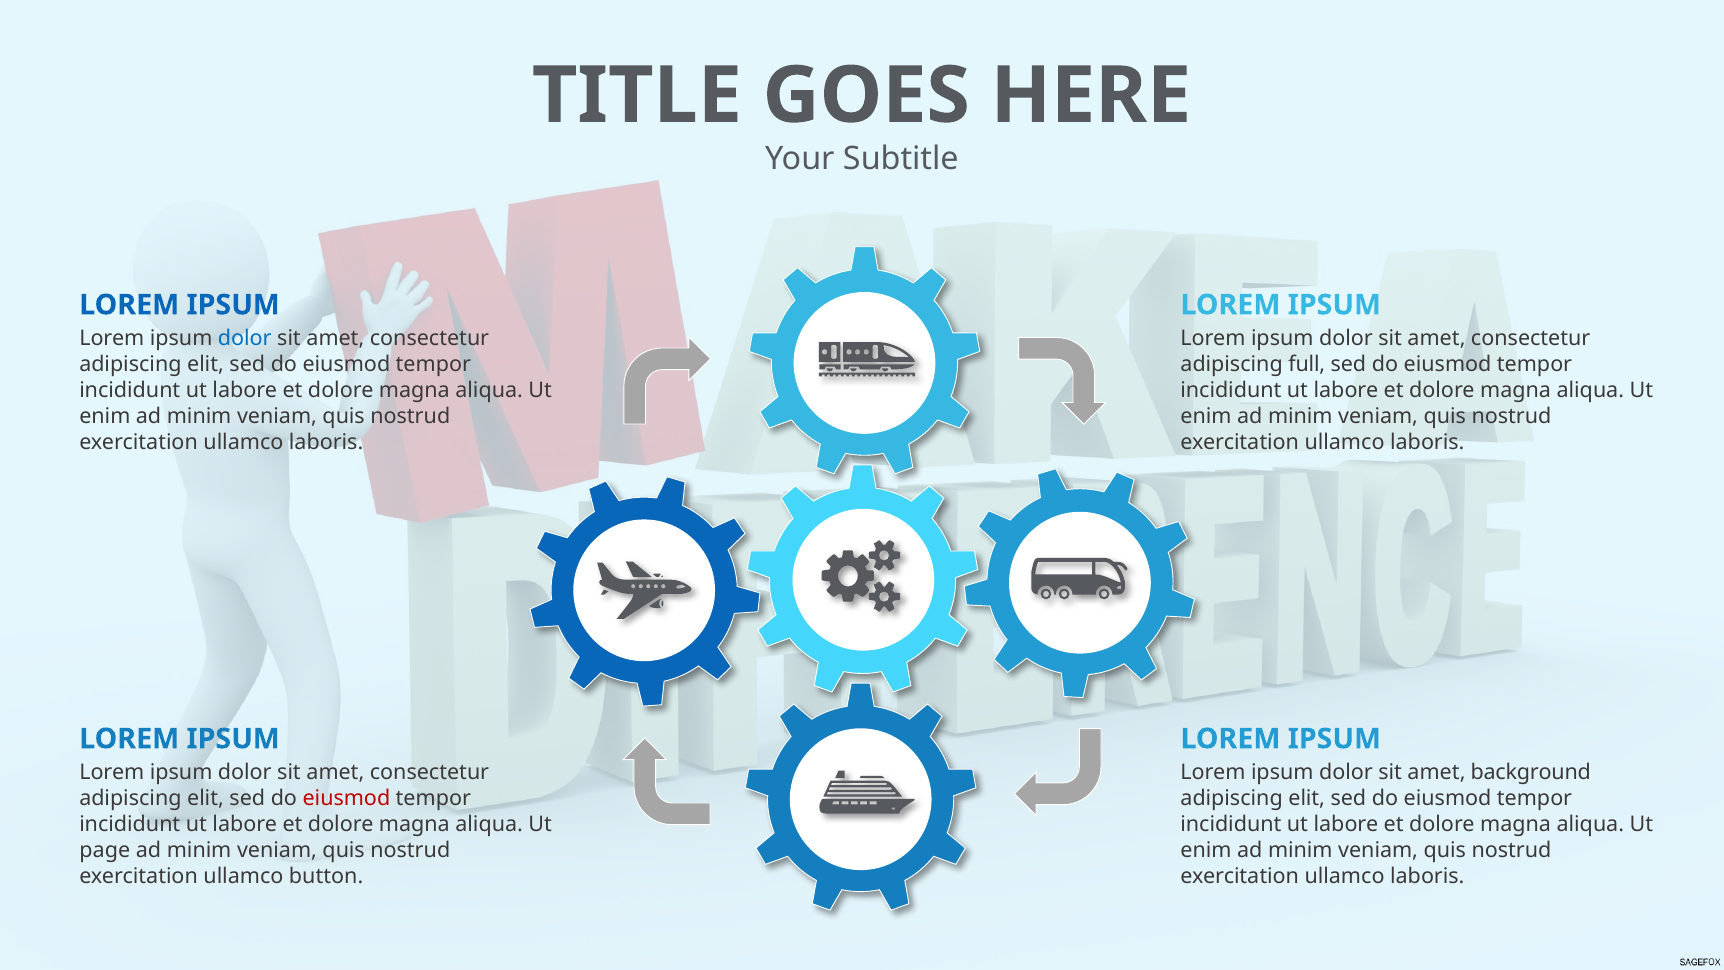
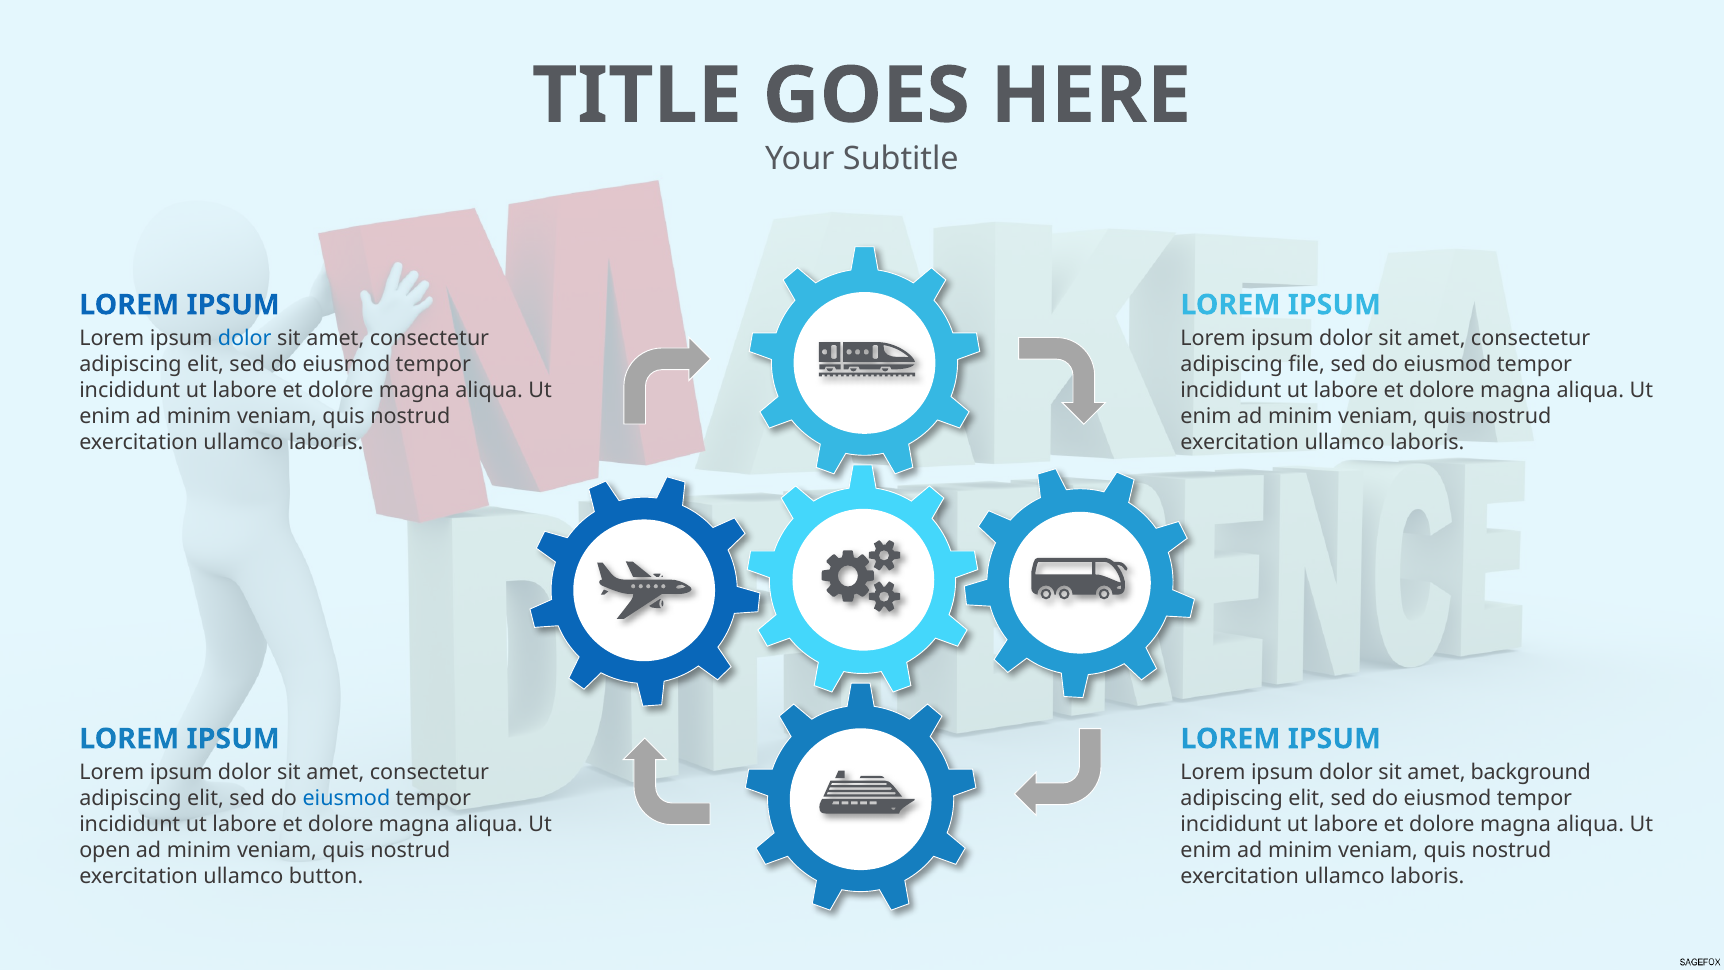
full: full -> file
eiusmod at (346, 798) colour: red -> blue
page: page -> open
